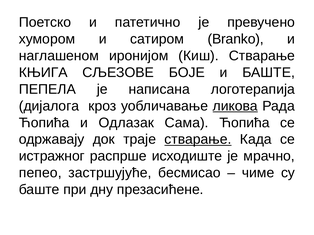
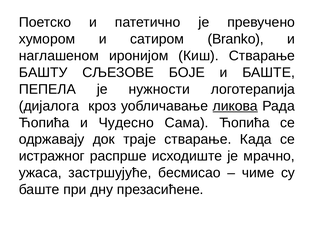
КЊИГА: КЊИГА -> БАШТУ
написана: написана -> нужности
Одлазак: Одлазак -> Чудесно
стварање at (198, 140) underline: present -> none
пепео: пепео -> ужаса
